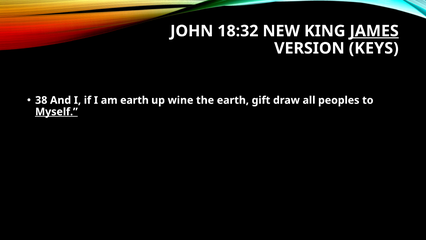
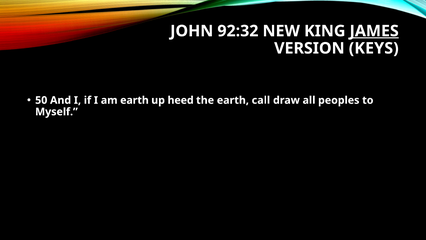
18:32: 18:32 -> 92:32
38: 38 -> 50
wine: wine -> heed
gift: gift -> call
Myself underline: present -> none
